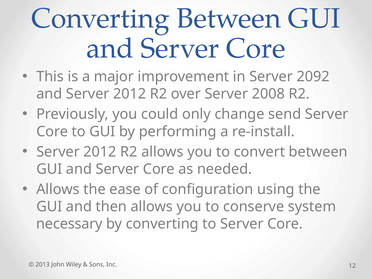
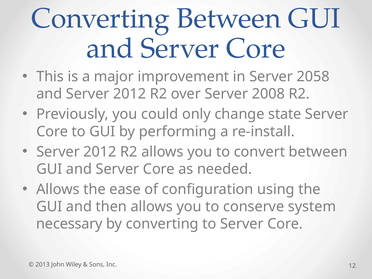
2092: 2092 -> 2058
send: send -> state
